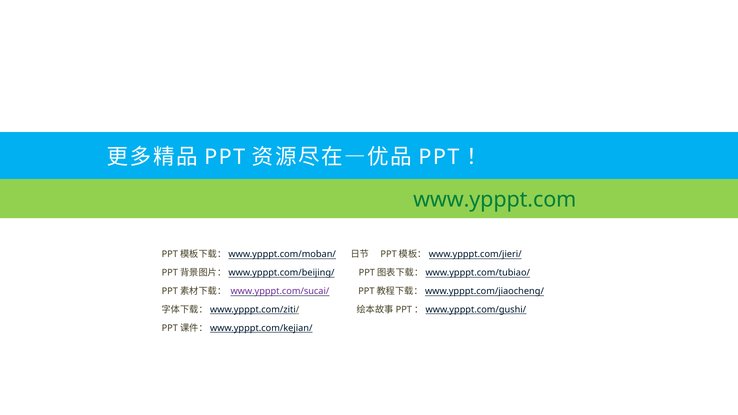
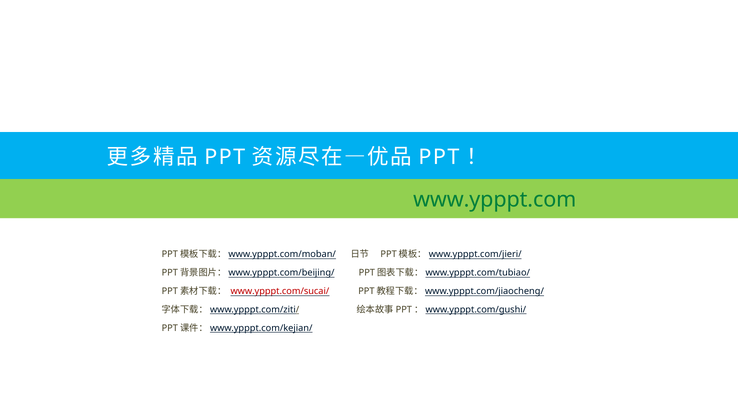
www.ypppt.com/sucai/ colour: purple -> red
